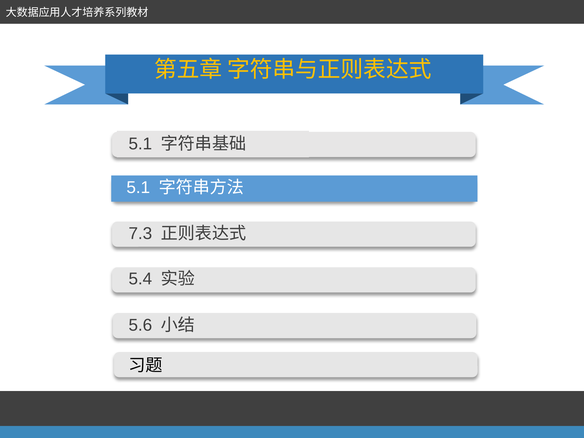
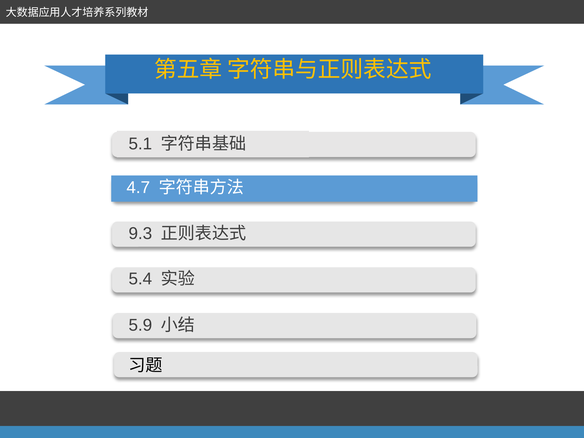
5.1 at (138, 187): 5.1 -> 4.7
7.3: 7.3 -> 9.3
5.6: 5.6 -> 5.9
